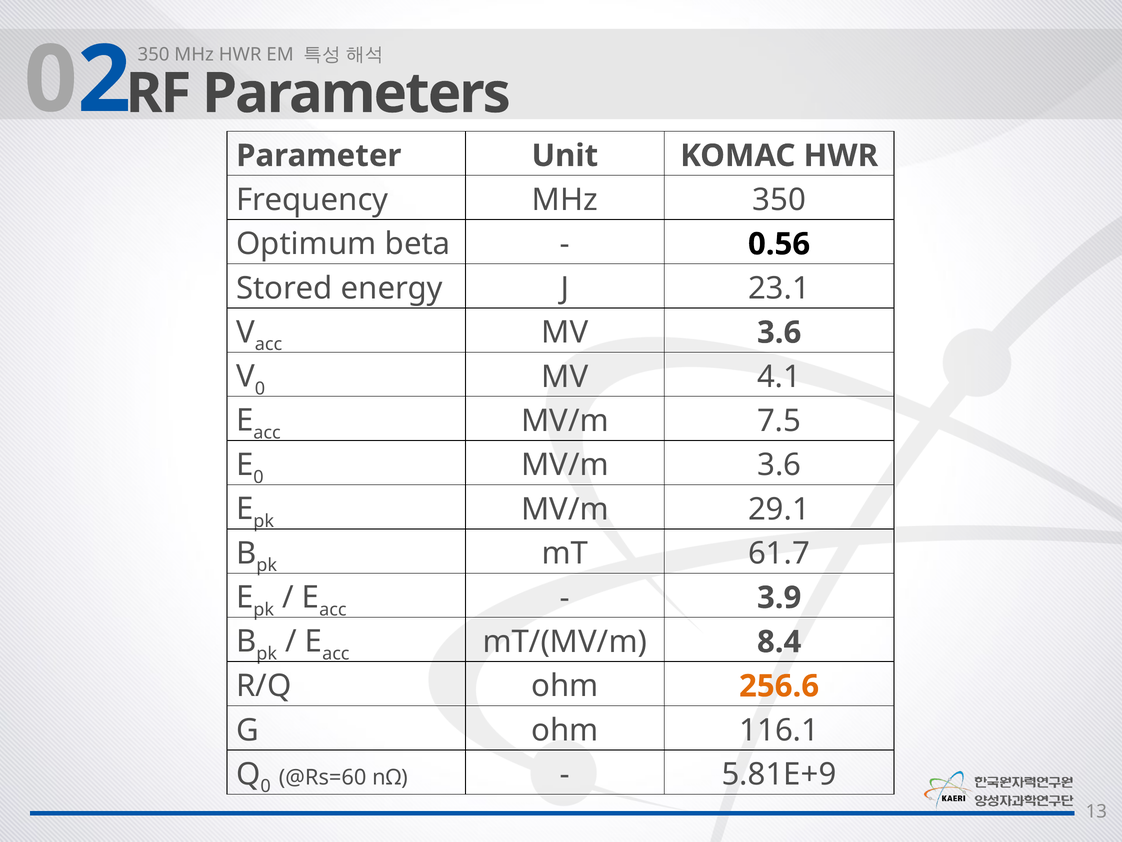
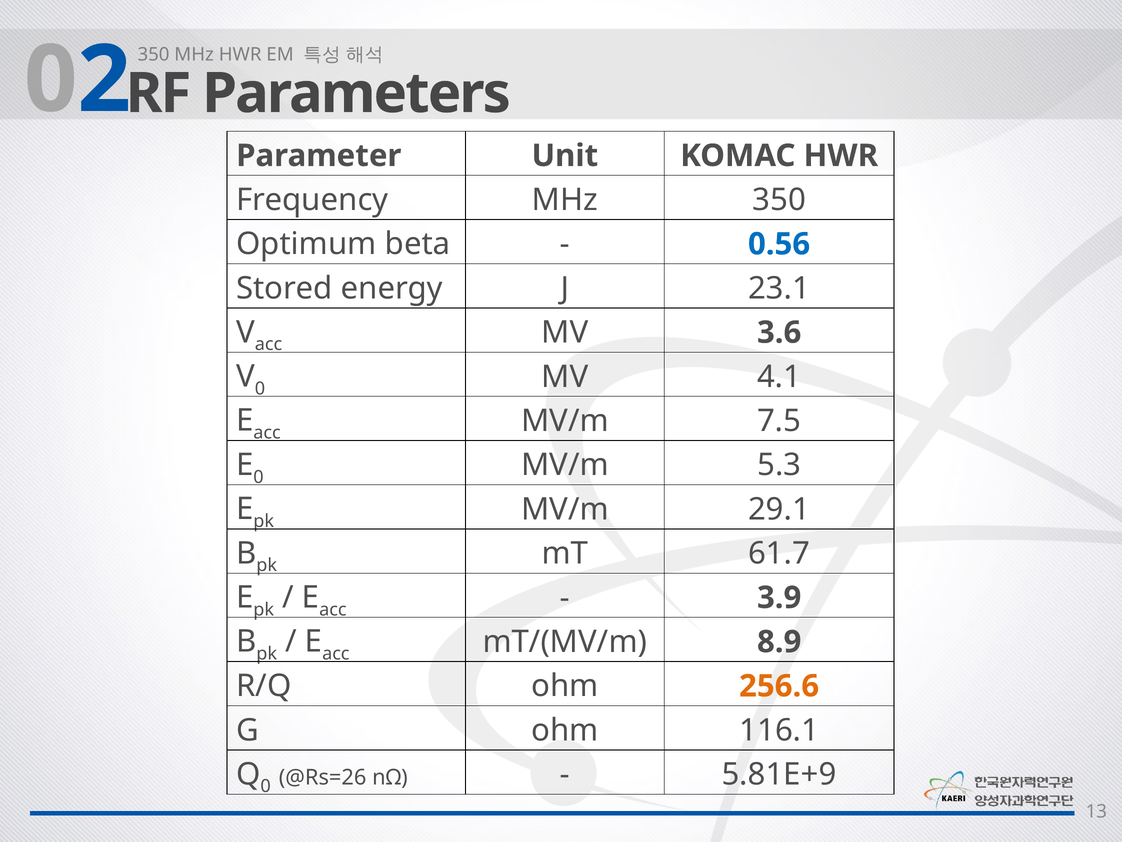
0.56 colour: black -> blue
MV/m 3.6: 3.6 -> 5.3
8.4: 8.4 -> 8.9
@Rs=60: @Rs=60 -> @Rs=26
